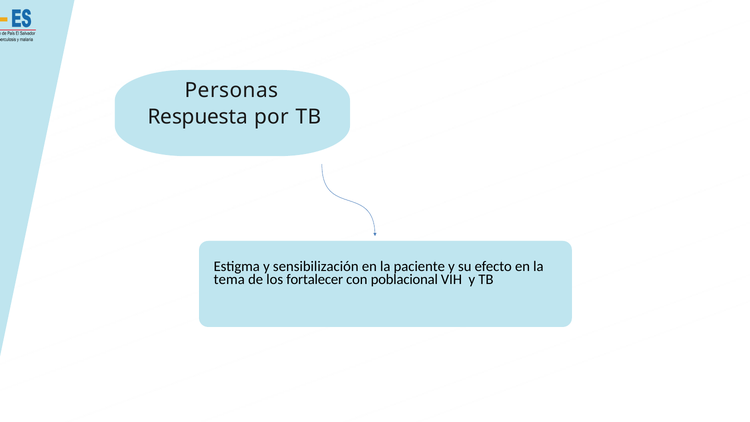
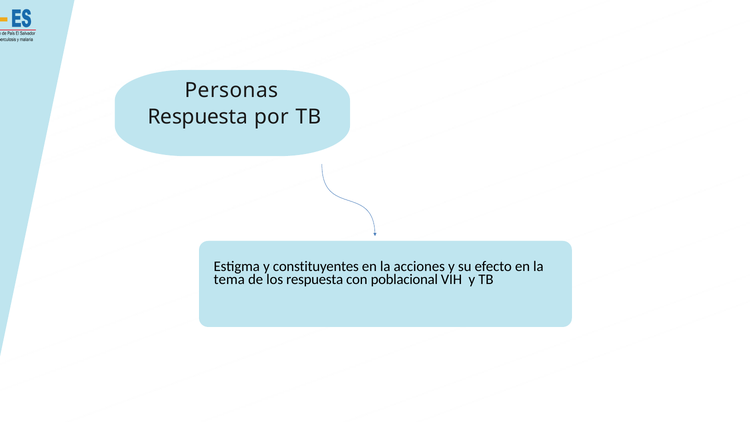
sensibilización: sensibilización -> constituyentes
paciente: paciente -> acciones
los fortalecer: fortalecer -> respuesta
